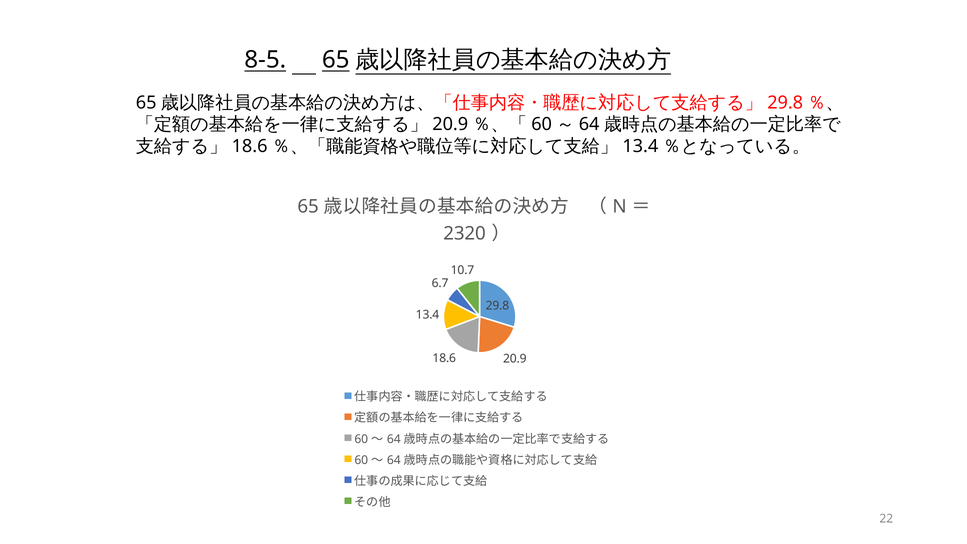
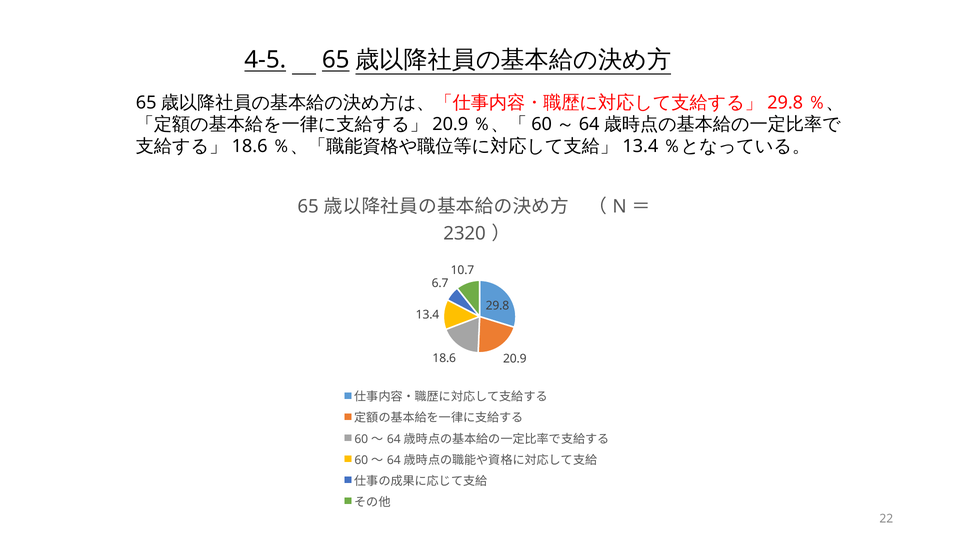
8-5: 8-5 -> 4-5
